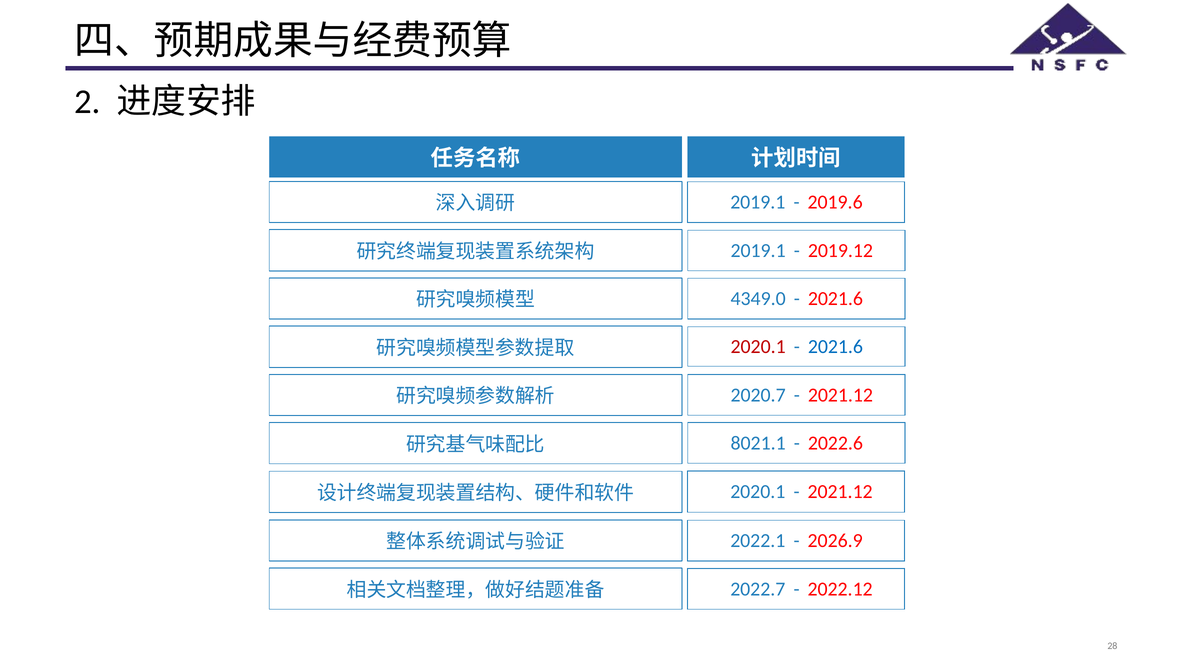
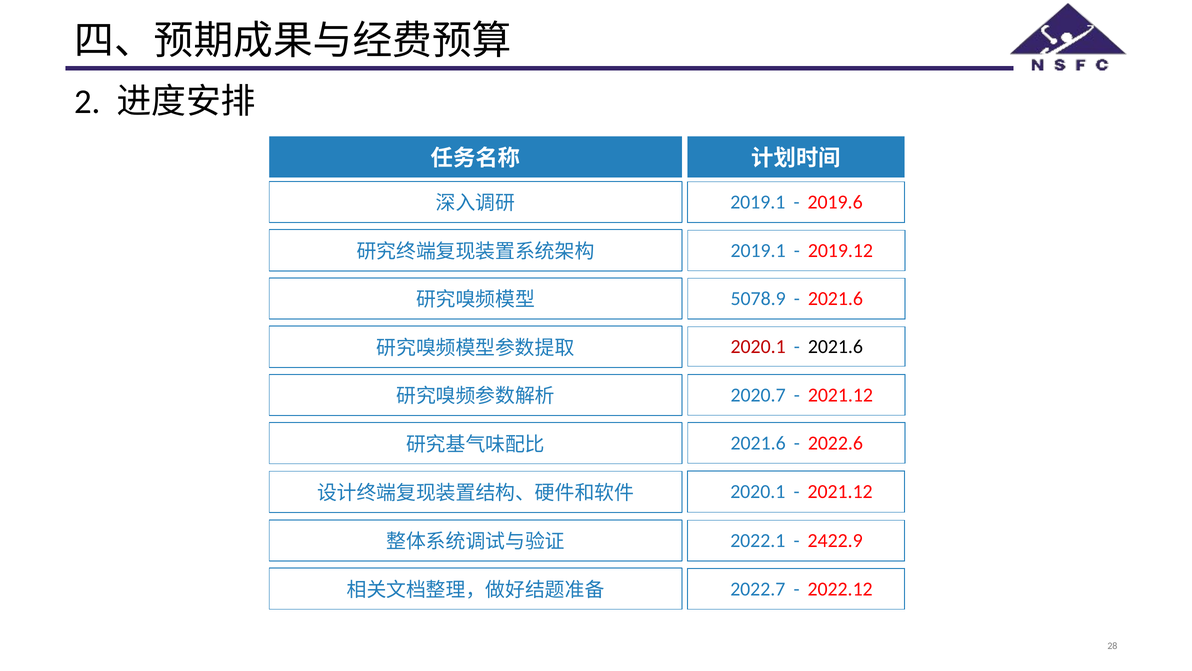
4349.0: 4349.0 -> 5078.9
2021.6 at (835, 346) colour: blue -> black
8021.1 at (758, 443): 8021.1 -> 2021.6
2026.9: 2026.9 -> 2422.9
